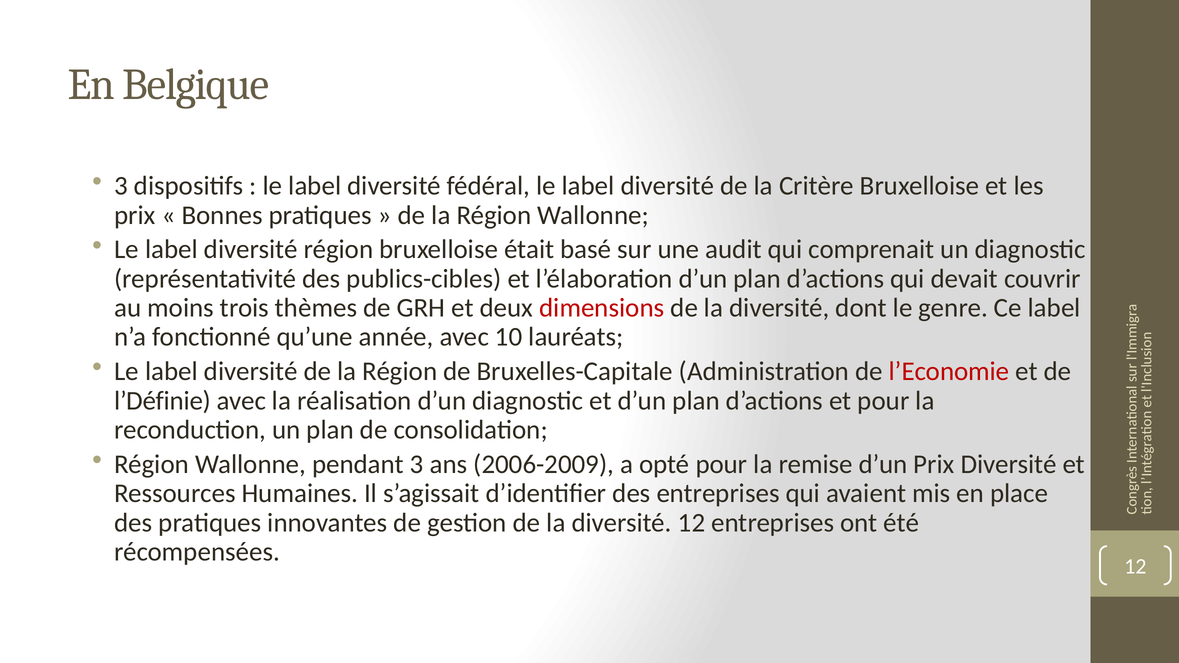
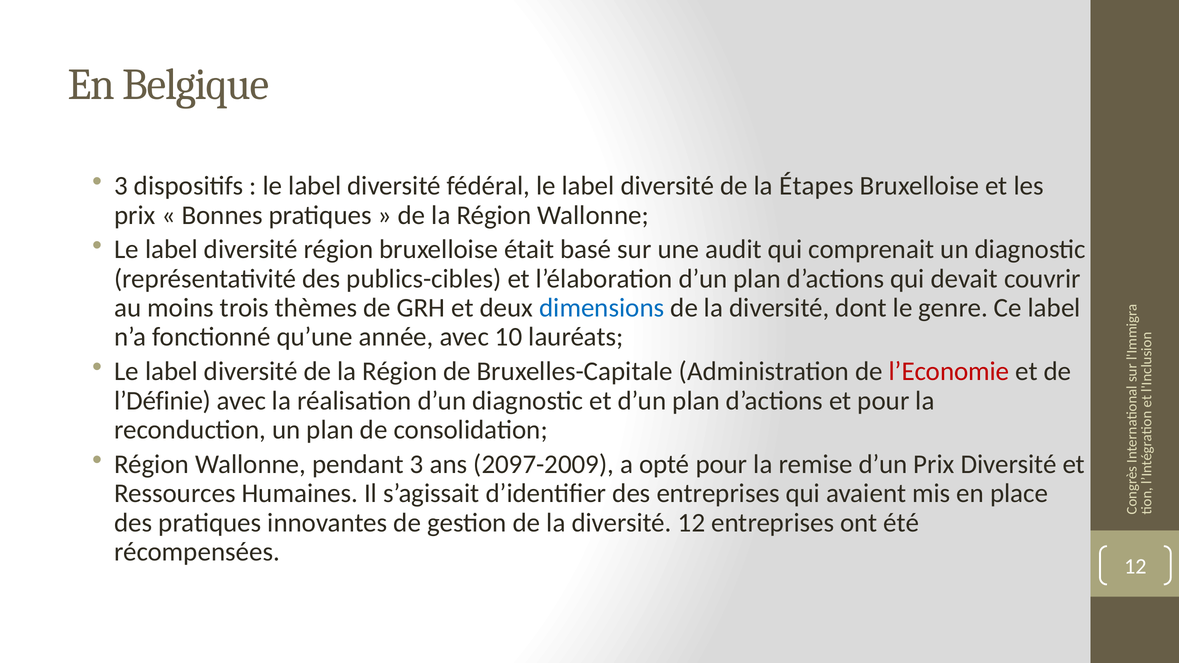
Critère: Critère -> Étapes
dimensions colour: red -> blue
2006-2009: 2006-2009 -> 2097-2009
